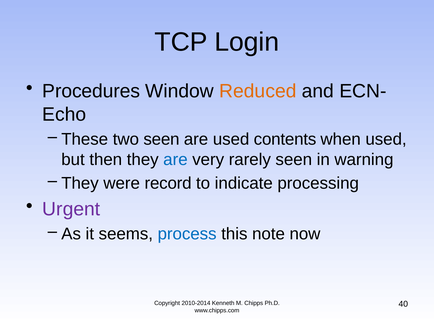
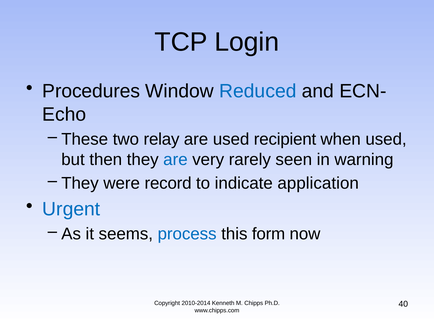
Reduced colour: orange -> blue
two seen: seen -> relay
contents: contents -> recipient
processing: processing -> application
Urgent colour: purple -> blue
note: note -> form
